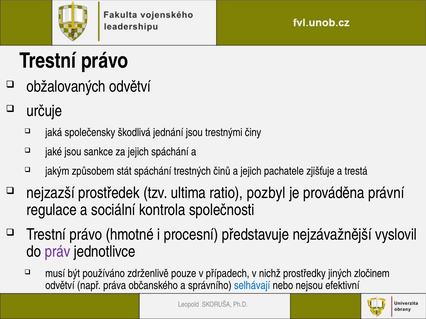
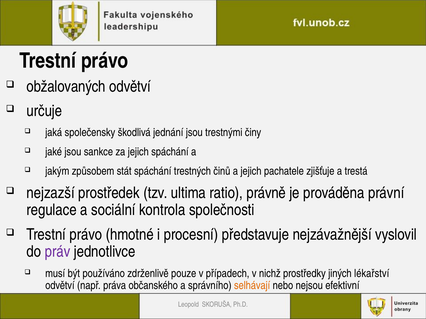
pozbyl: pozbyl -> právně
zločinem: zločinem -> lékařství
selhávají colour: blue -> orange
